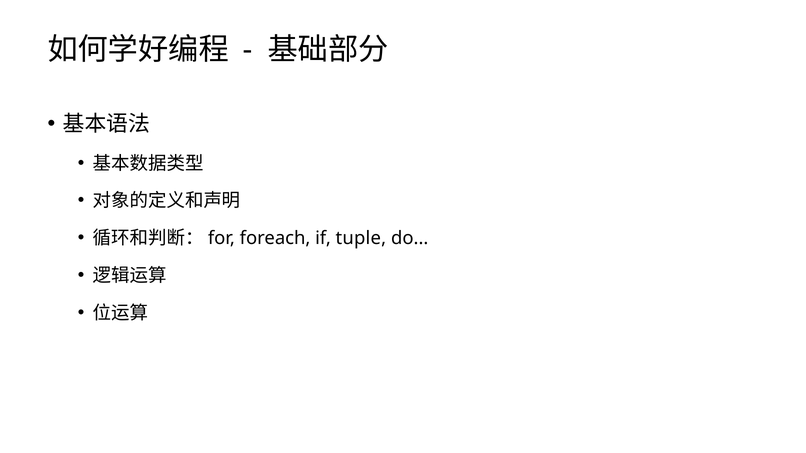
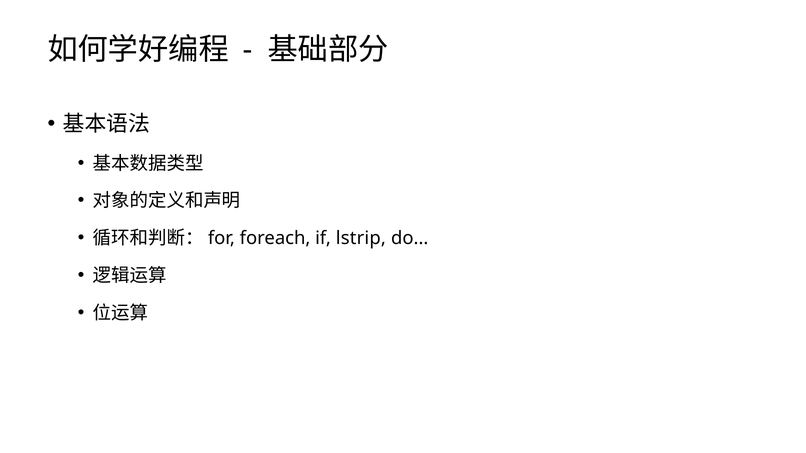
tuple: tuple -> lstrip
